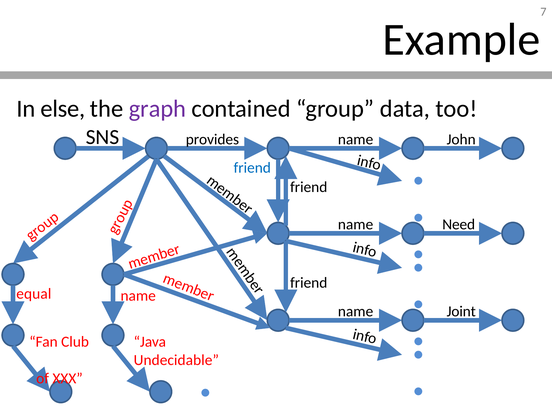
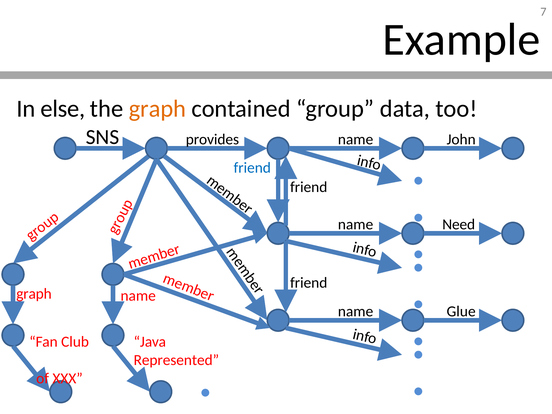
graph at (157, 109) colour: purple -> orange
equal at (34, 294): equal -> graph
Joint: Joint -> Glue
Undecidable: Undecidable -> Represented
